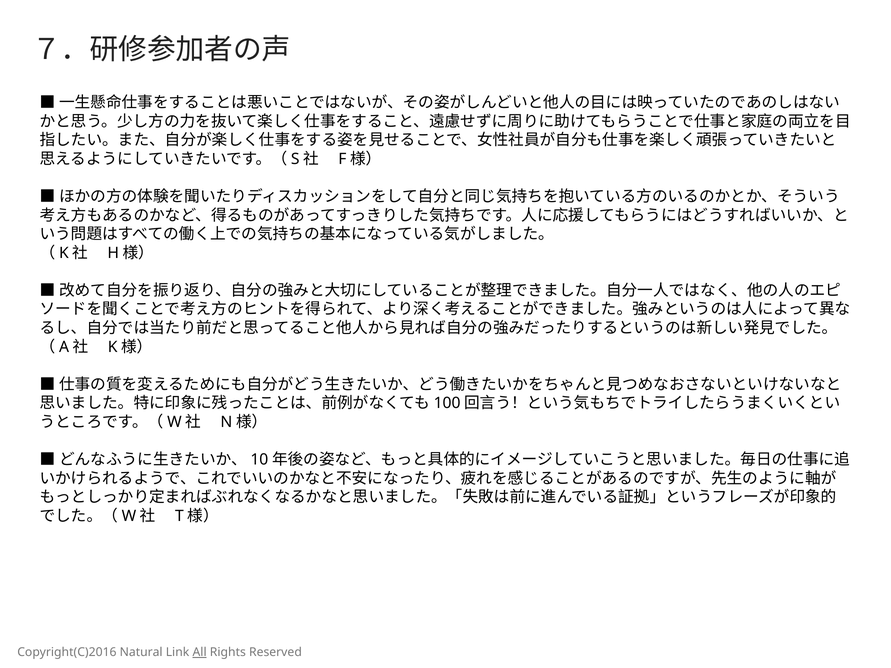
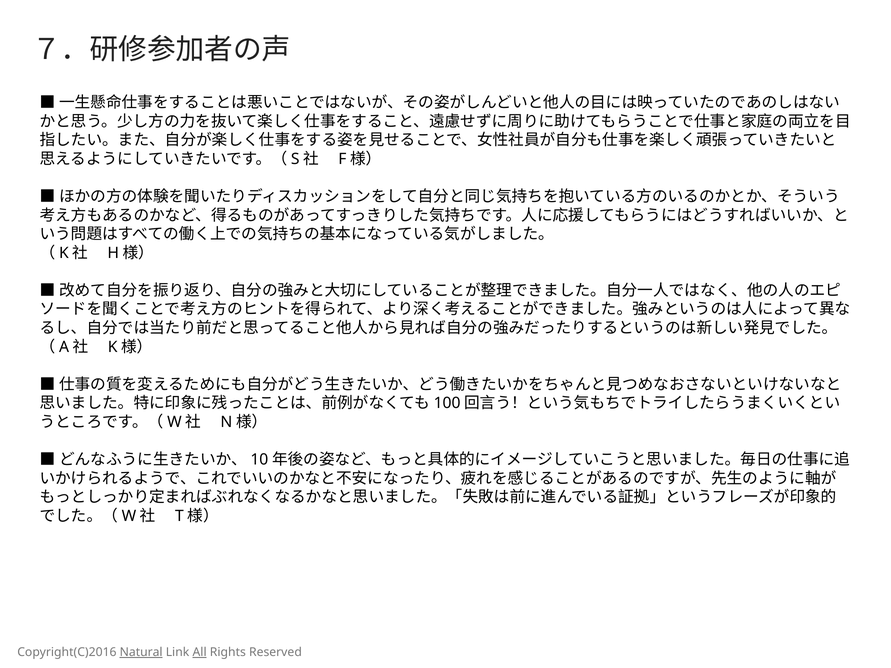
Natural underline: none -> present
